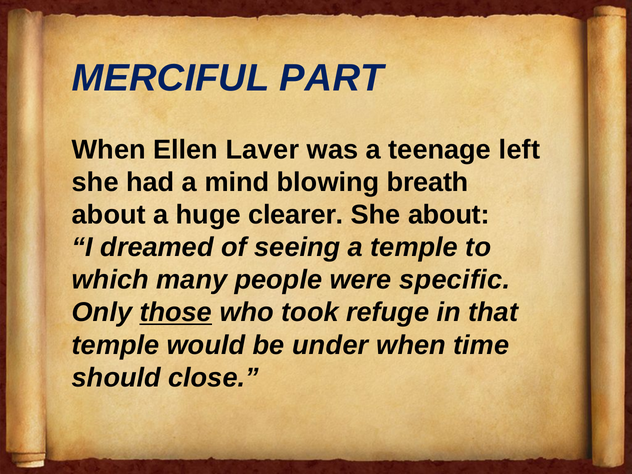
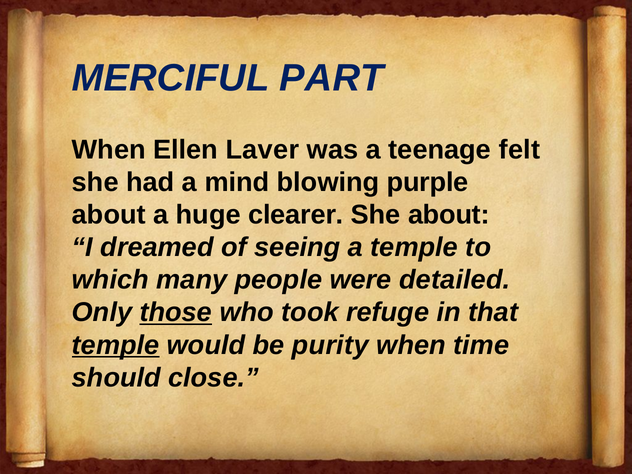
left: left -> felt
breath: breath -> purple
specific: specific -> detailed
temple at (116, 345) underline: none -> present
under: under -> purity
